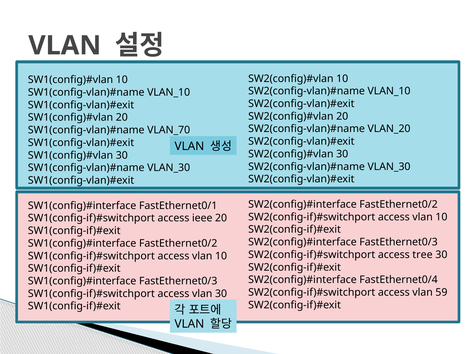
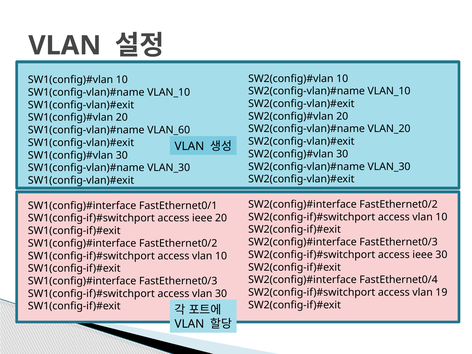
VLAN_70: VLAN_70 -> VLAN_60
tree at (423, 255): tree -> ieee
59: 59 -> 19
